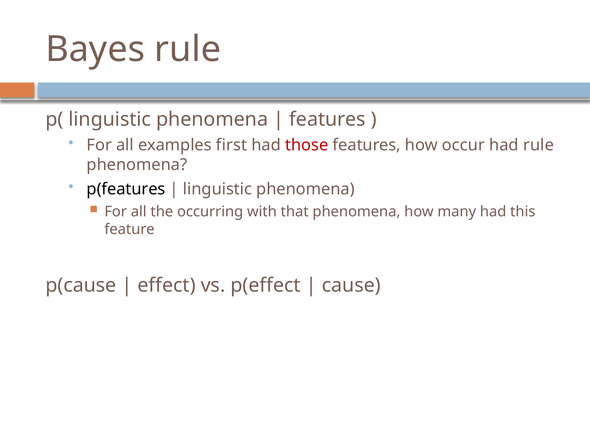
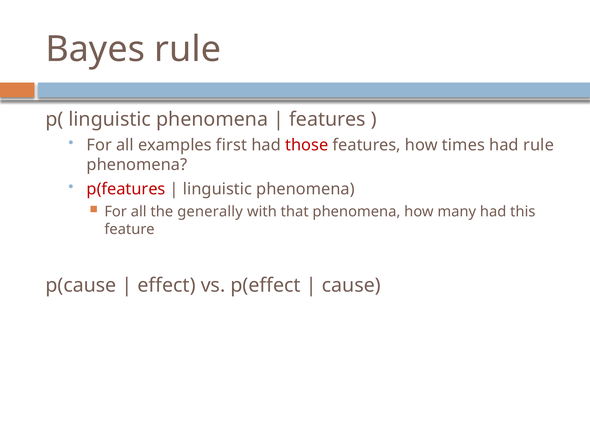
occur: occur -> times
p(features colour: black -> red
occurring: occurring -> generally
